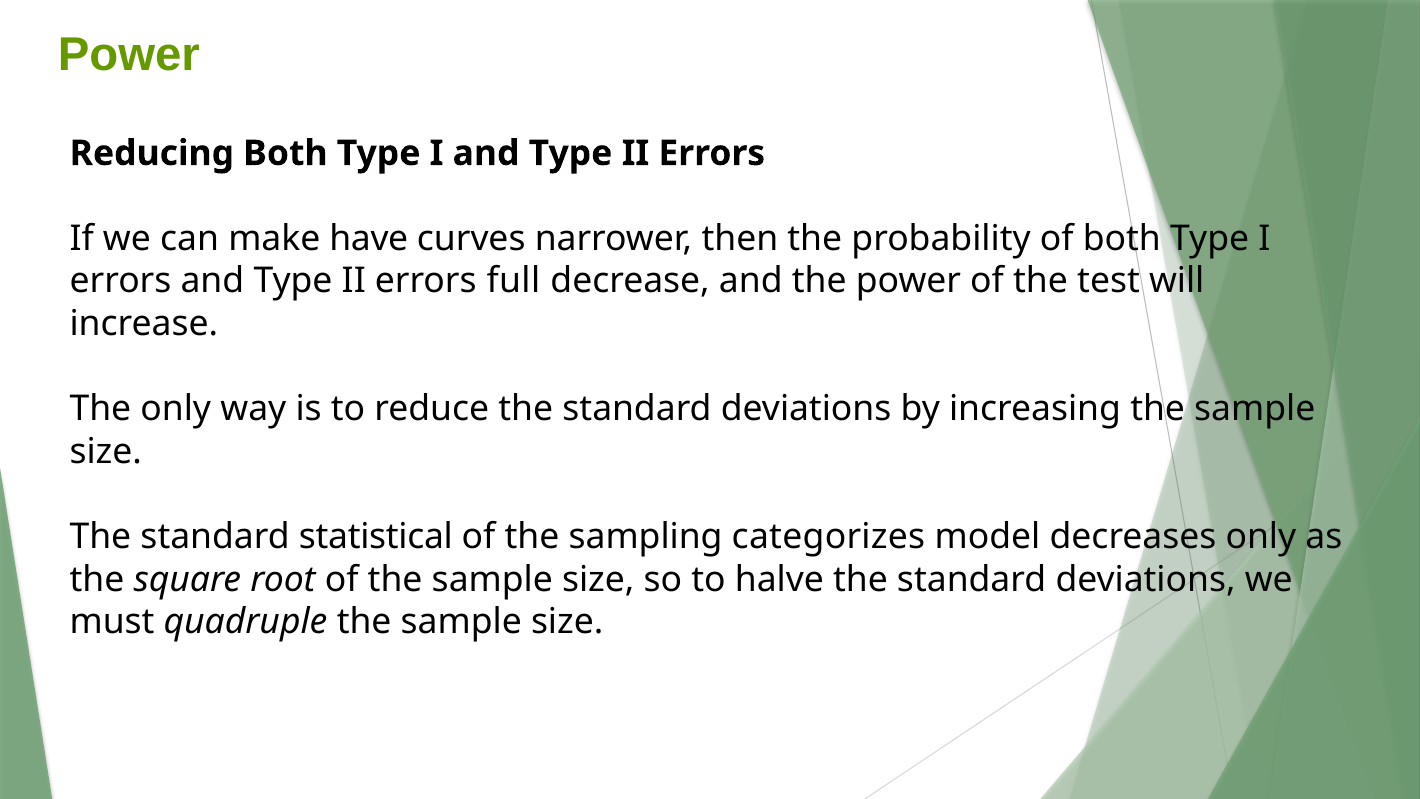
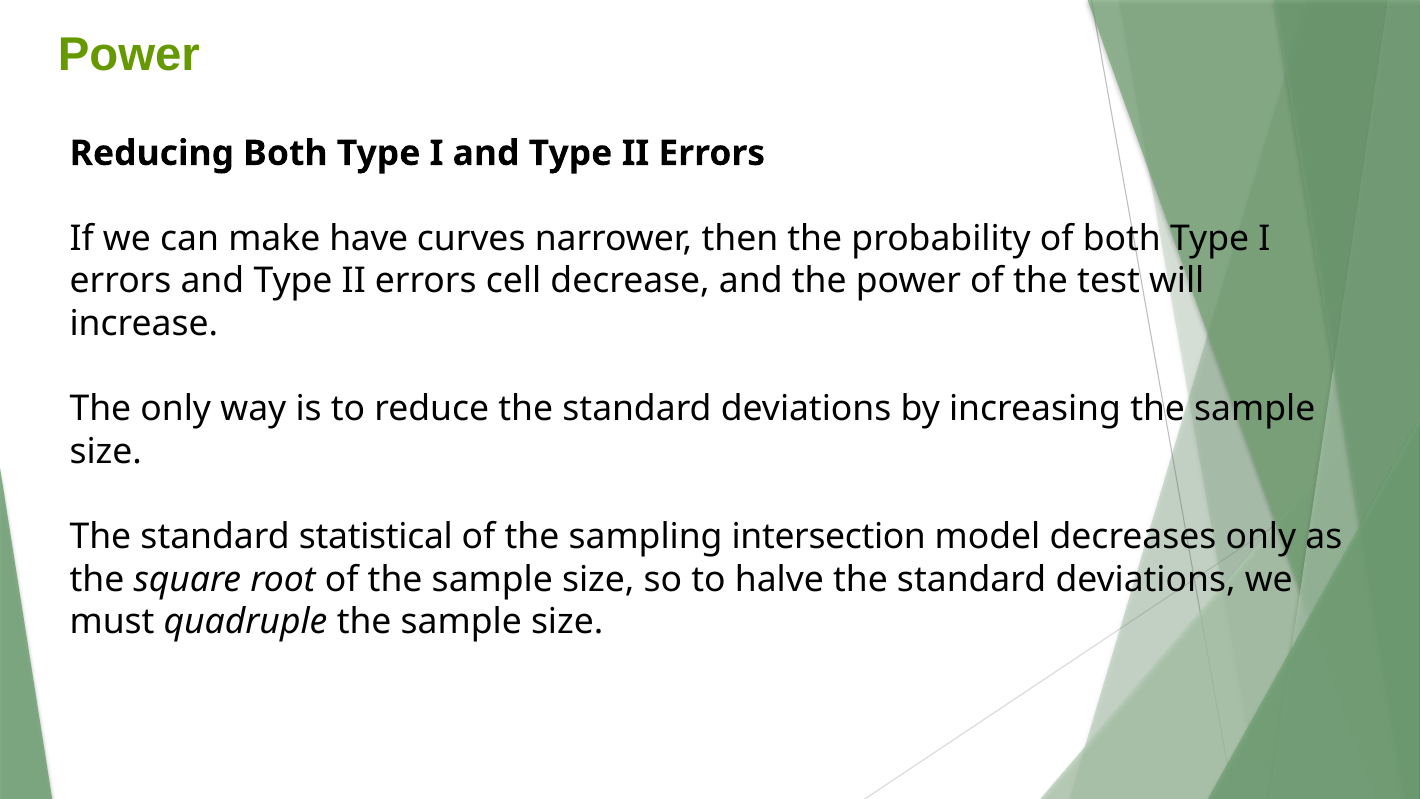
full: full -> cell
categorizes: categorizes -> intersection
